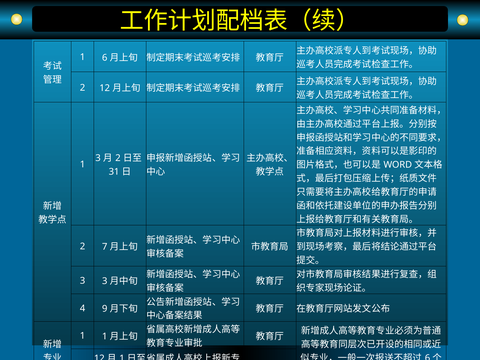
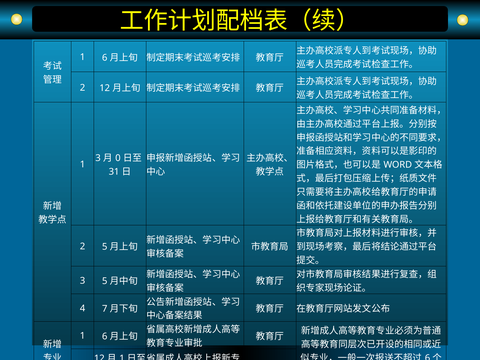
2 at (118, 158): 2 -> 0
2 7: 7 -> 5
3 3: 3 -> 5
9: 9 -> 7
1 at (105, 336): 1 -> 6
